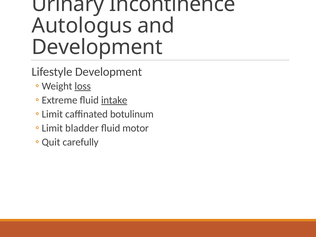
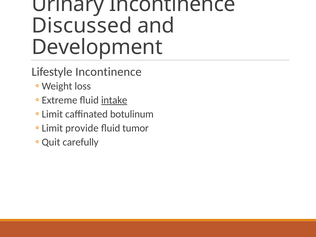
Autologus: Autologus -> Discussed
Lifestyle Development: Development -> Incontinence
loss underline: present -> none
bladder: bladder -> provide
motor: motor -> tumor
